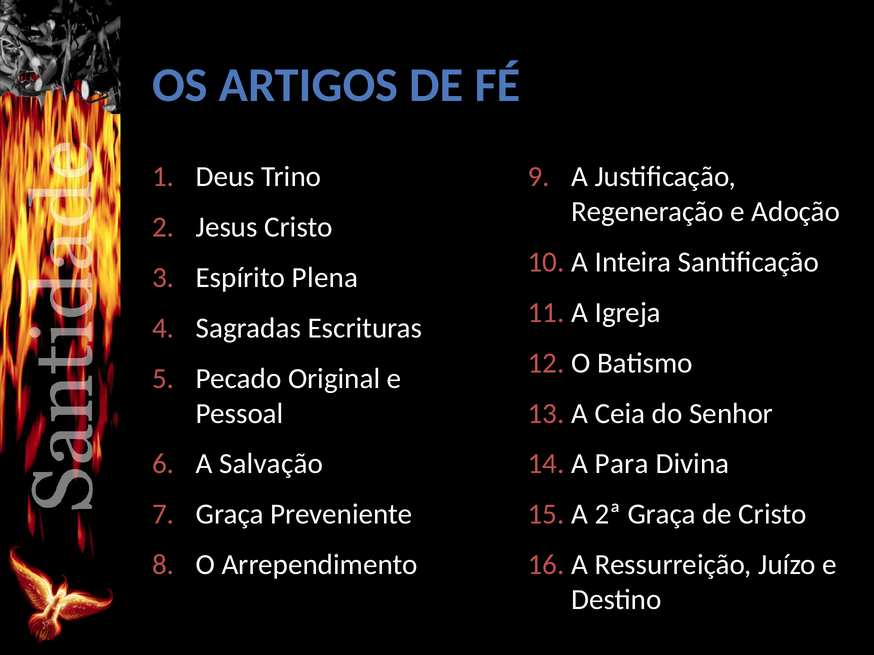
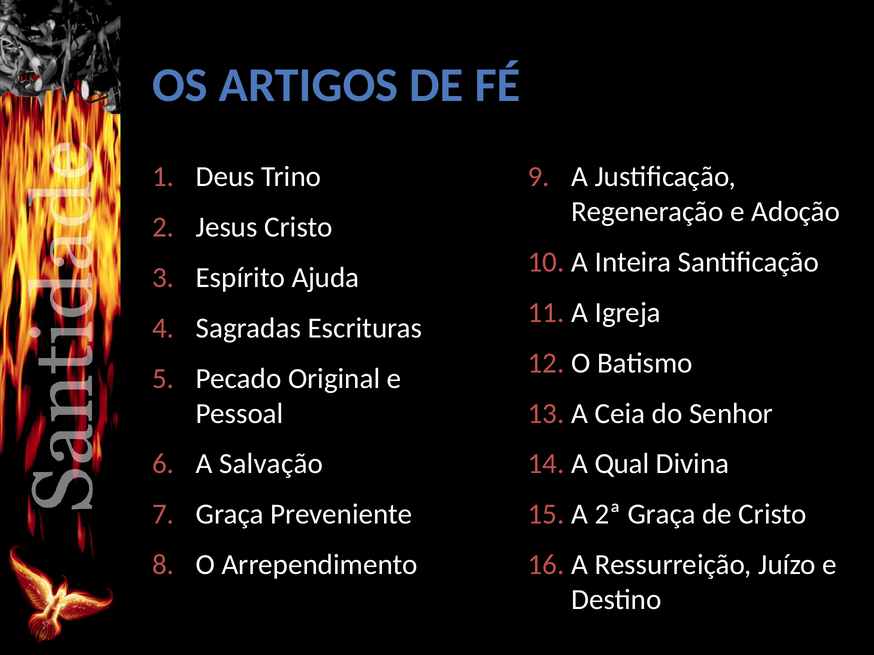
Plena: Plena -> Ajuda
Para: Para -> Qual
